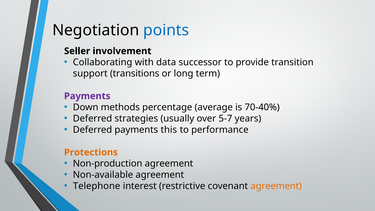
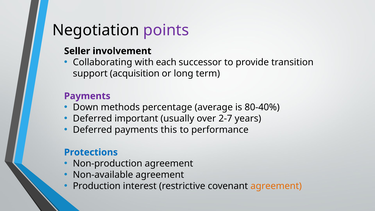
points colour: blue -> purple
data: data -> each
transitions: transitions -> acquisition
70-40%: 70-40% -> 80-40%
strategies: strategies -> important
5-7: 5-7 -> 2-7
Protections colour: orange -> blue
Telephone: Telephone -> Production
